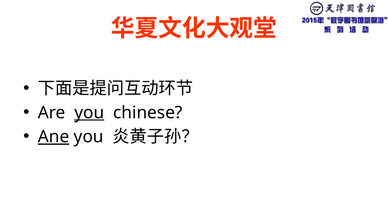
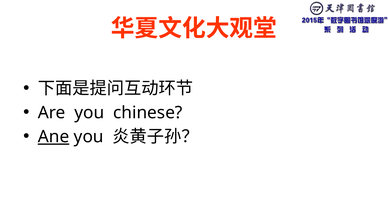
you at (89, 113) underline: present -> none
